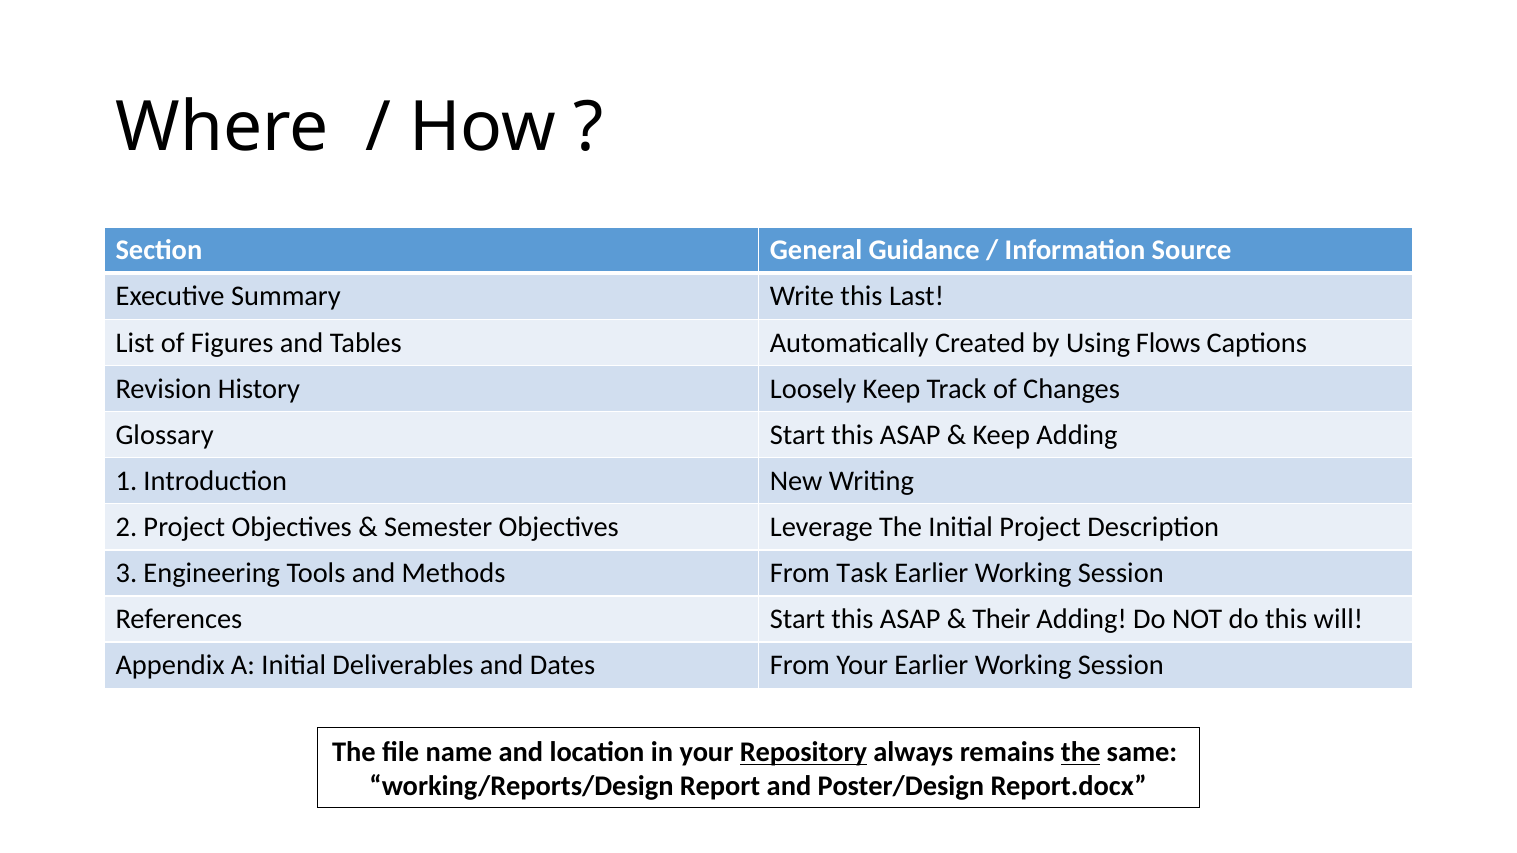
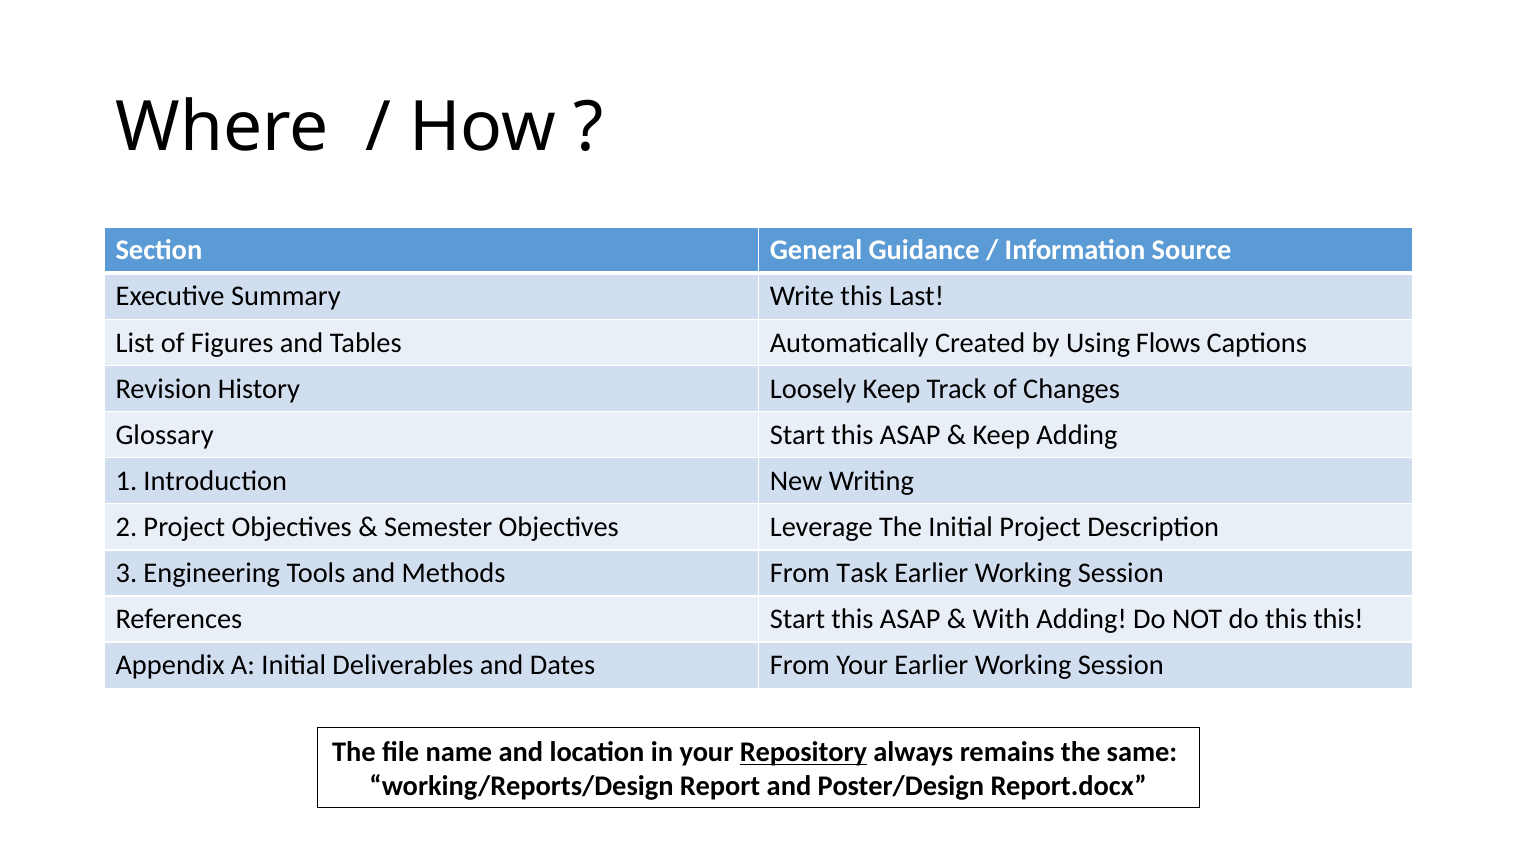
Their: Their -> With
this will: will -> this
the at (1081, 753) underline: present -> none
